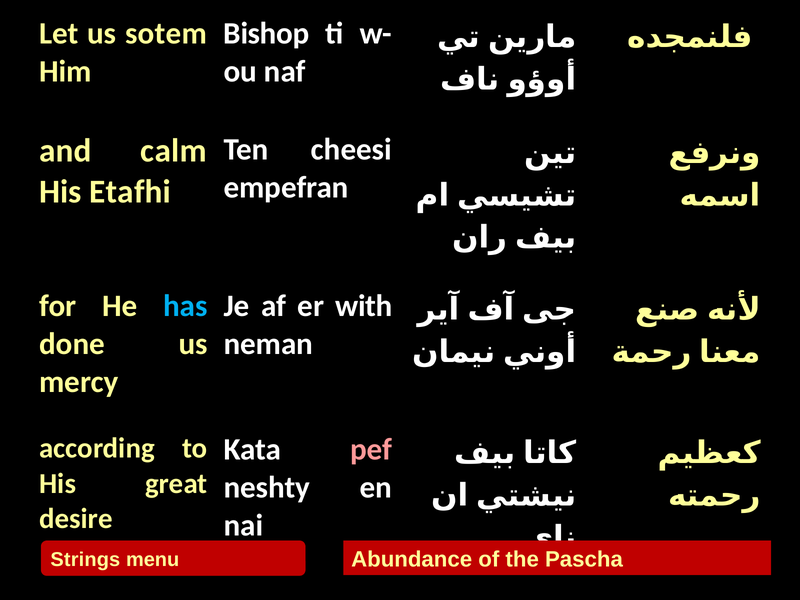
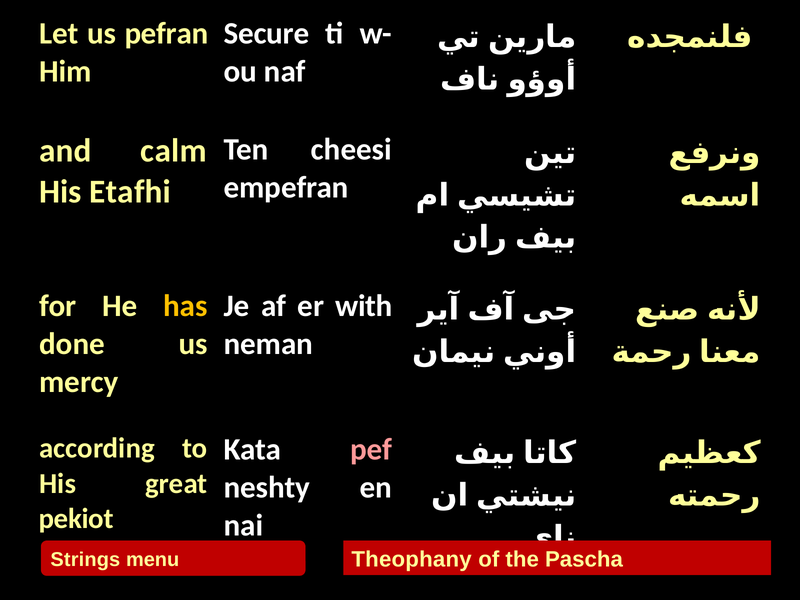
sotem: sotem -> pefran
Bishop: Bishop -> Secure
has colour: light blue -> yellow
desire: desire -> pekiot
Abundance: Abundance -> Theophany
